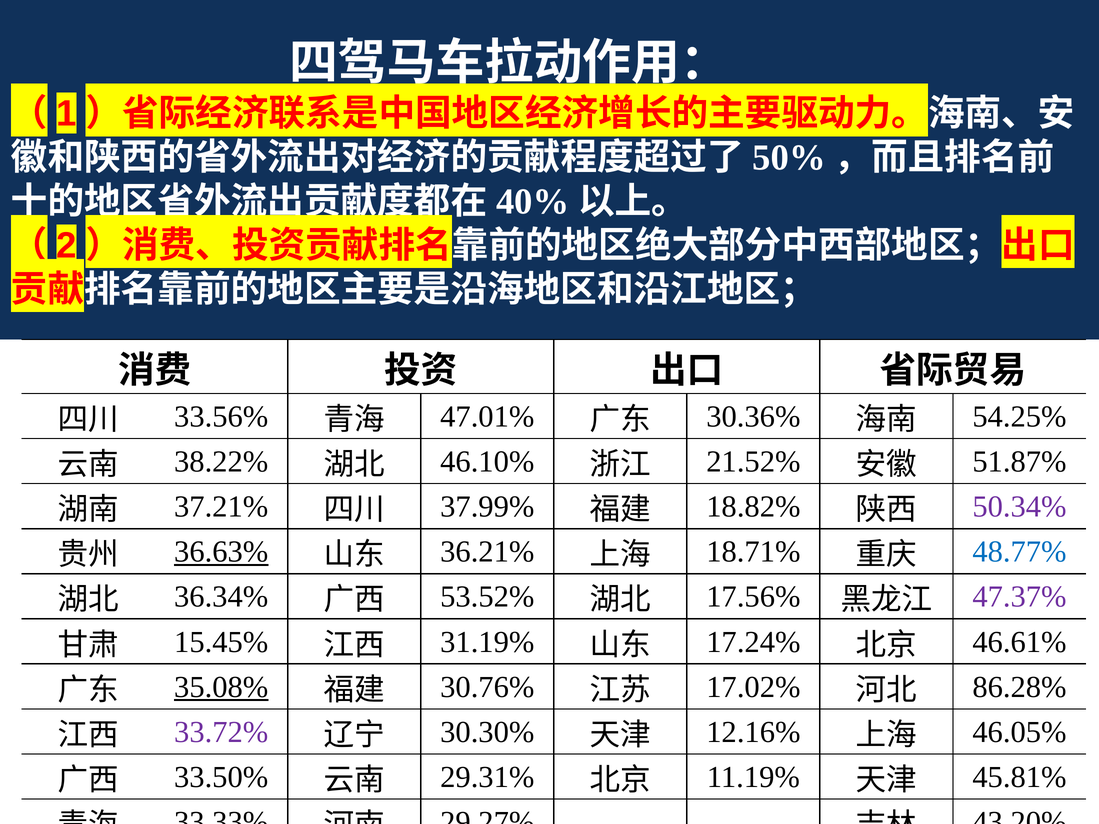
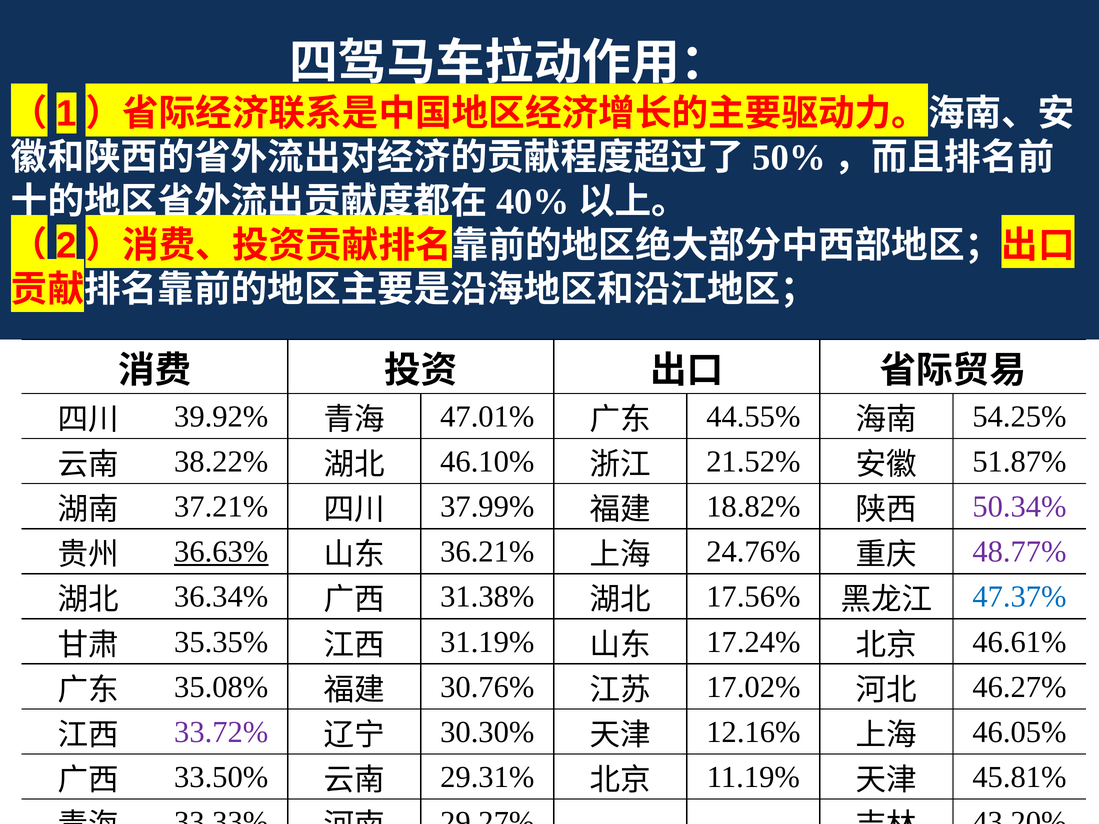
33.56%: 33.56% -> 39.92%
30.36%: 30.36% -> 44.55%
18.71%: 18.71% -> 24.76%
48.77% colour: blue -> purple
53.52%: 53.52% -> 31.38%
47.37% colour: purple -> blue
15.45%: 15.45% -> 35.35%
35.08% underline: present -> none
86.28%: 86.28% -> 46.27%
